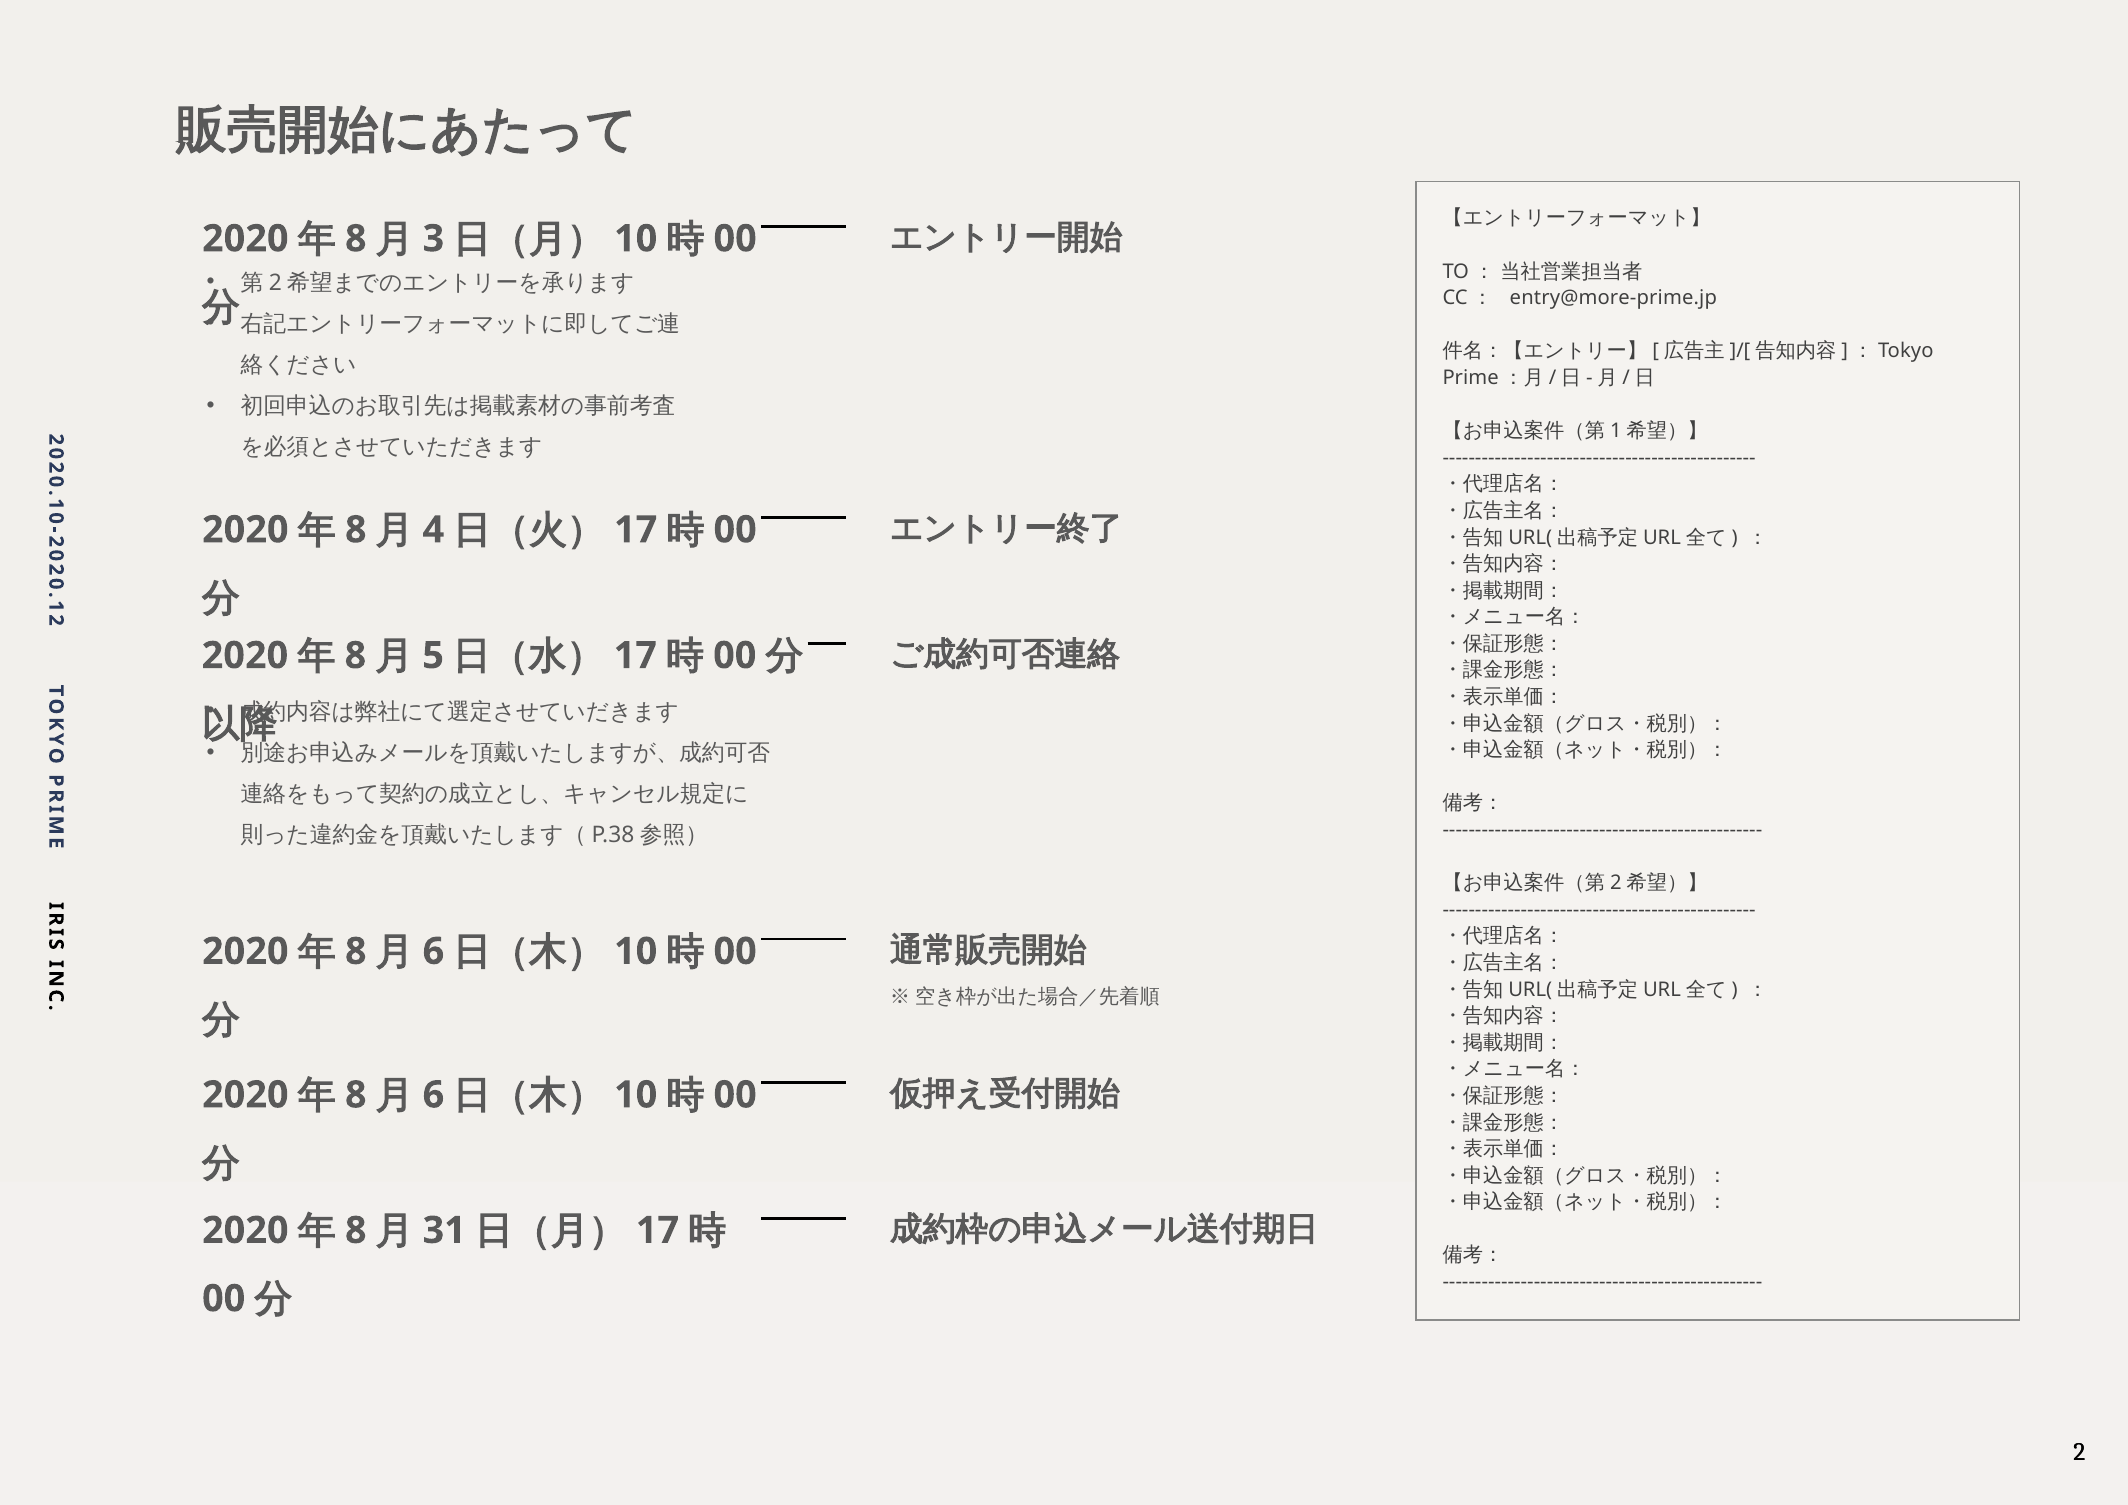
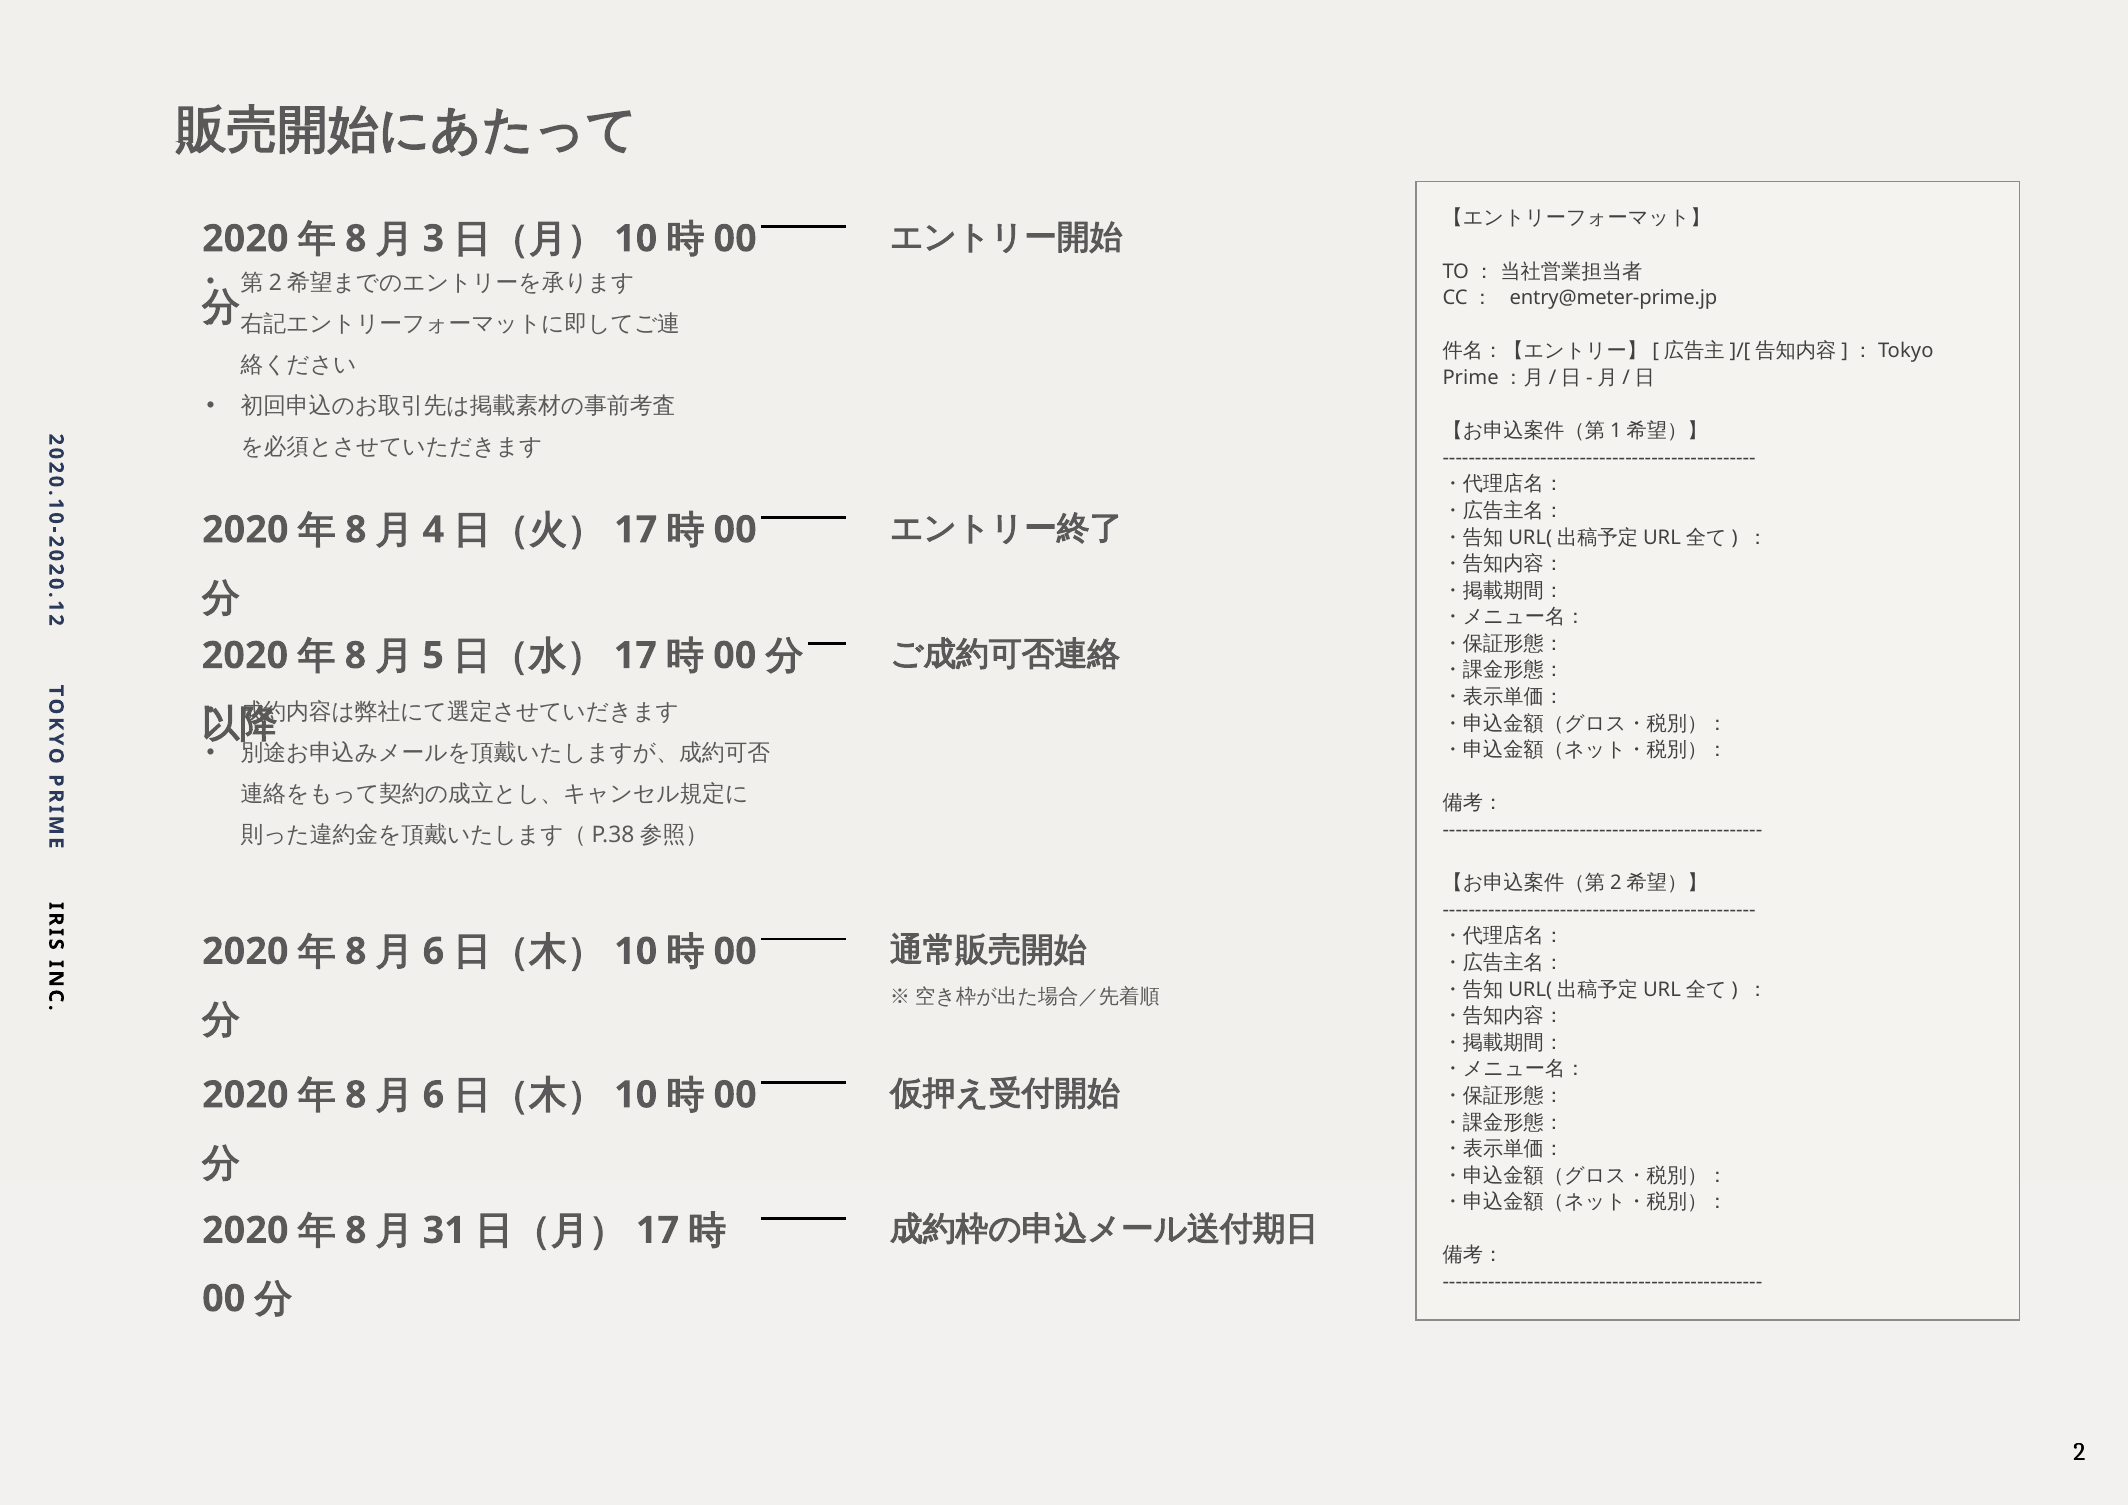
entry@more-prime.jp: entry@more-prime.jp -> entry@meter-prime.jp
